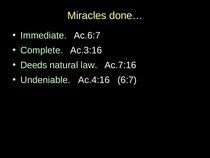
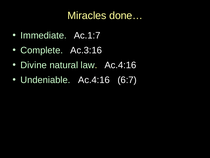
Ac.6:7: Ac.6:7 -> Ac.1:7
Deeds: Deeds -> Divine
law Ac.7:16: Ac.7:16 -> Ac.4:16
